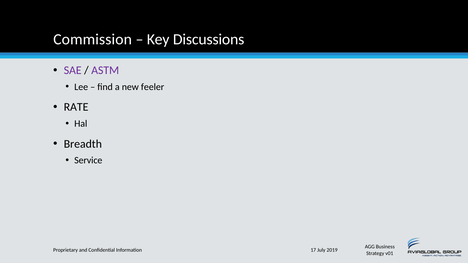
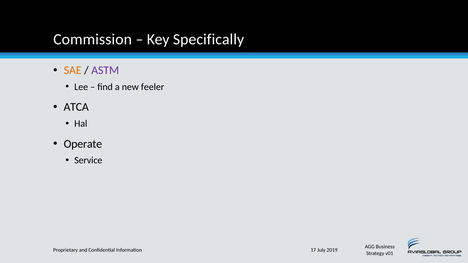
Discussions: Discussions -> Specifically
SAE colour: purple -> orange
RATE: RATE -> ATCA
Breadth: Breadth -> Operate
